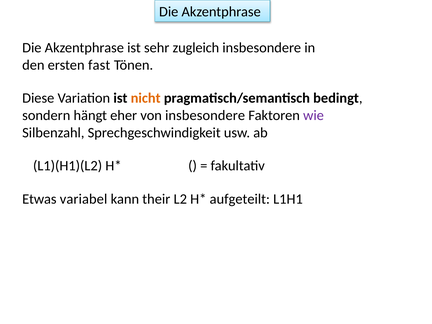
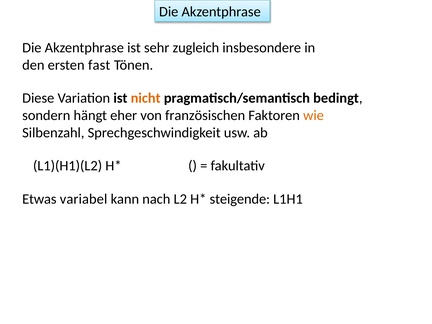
von insbesondere: insbesondere -> französischen
wie colour: purple -> orange
their: their -> nach
aufgeteilt: aufgeteilt -> steigende
